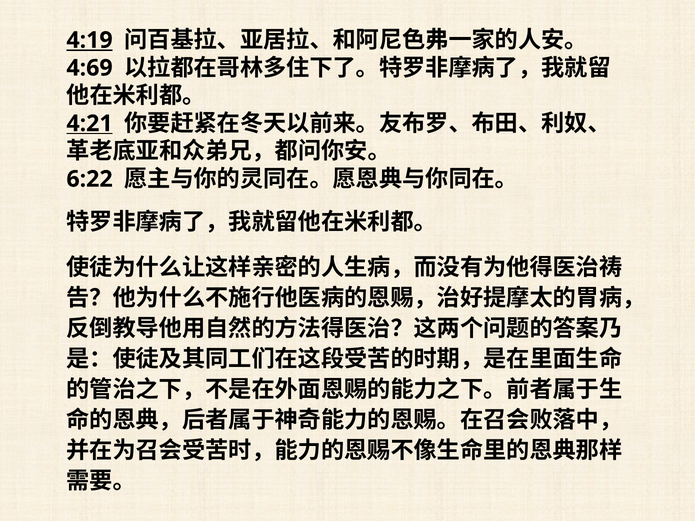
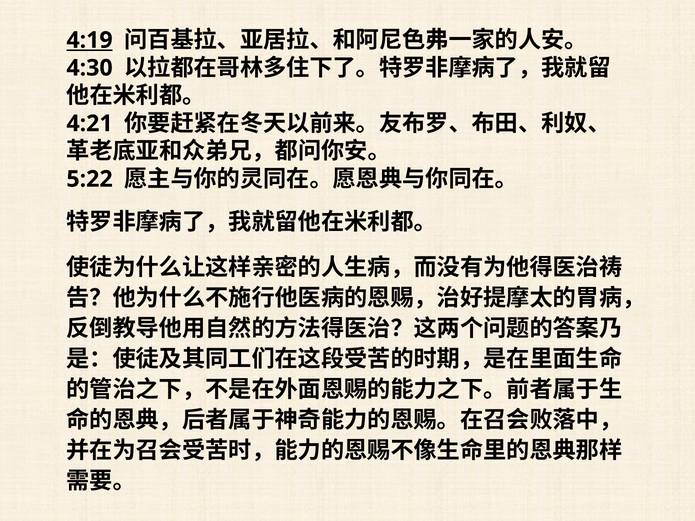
4:69: 4:69 -> 4:30
4:21 underline: present -> none
6:22: 6:22 -> 5:22
